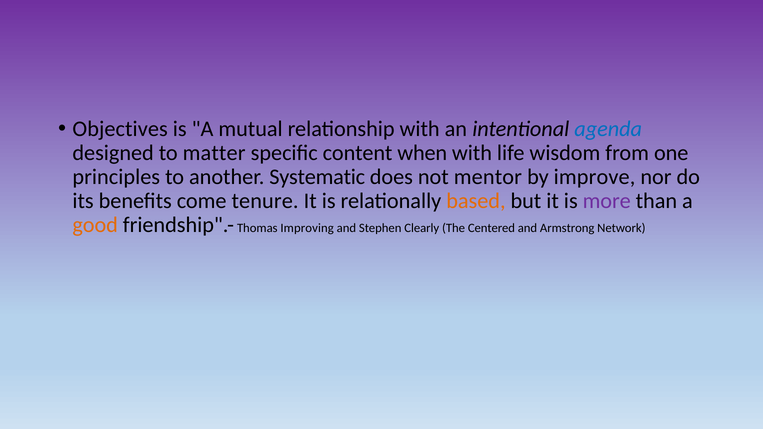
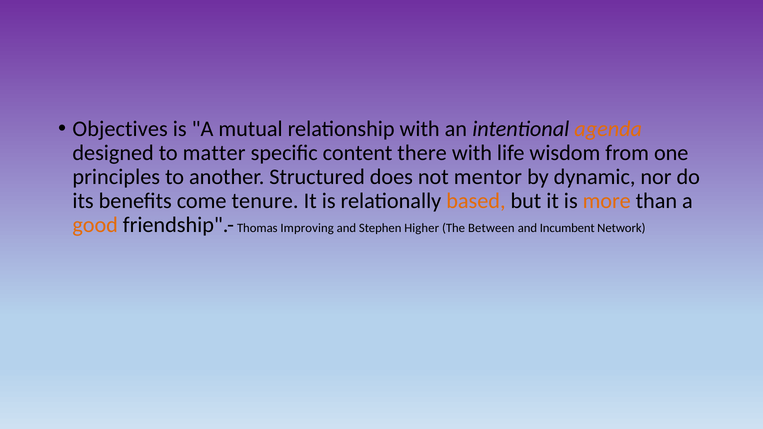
agenda colour: blue -> orange
when: when -> there
Systematic: Systematic -> Structured
improve: improve -> dynamic
more colour: purple -> orange
Clearly: Clearly -> Higher
Centered: Centered -> Between
Armstrong: Armstrong -> Incumbent
